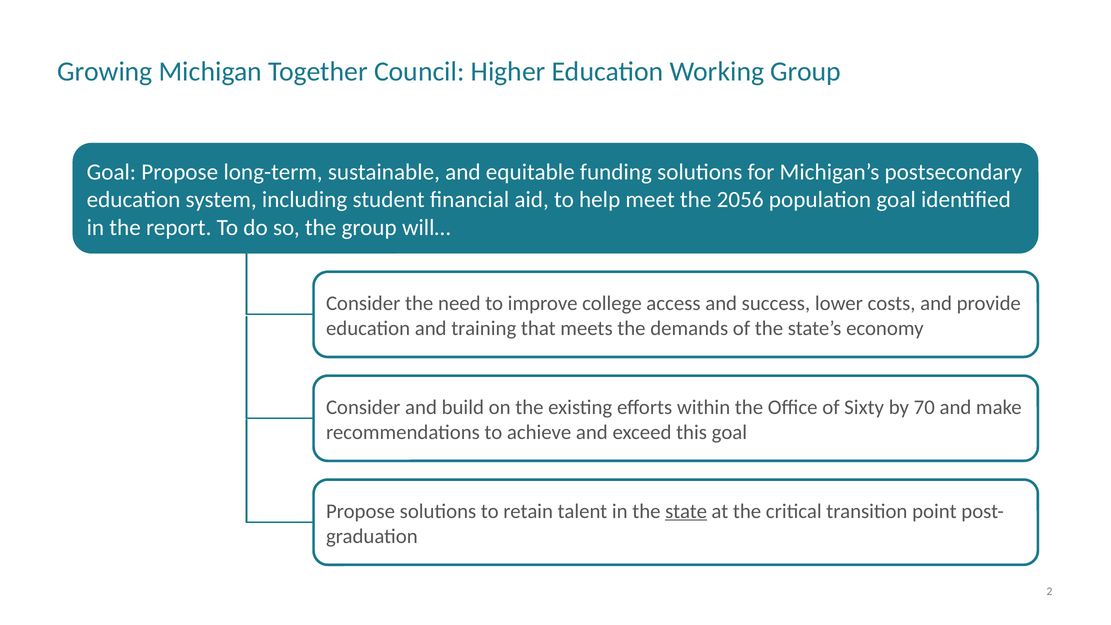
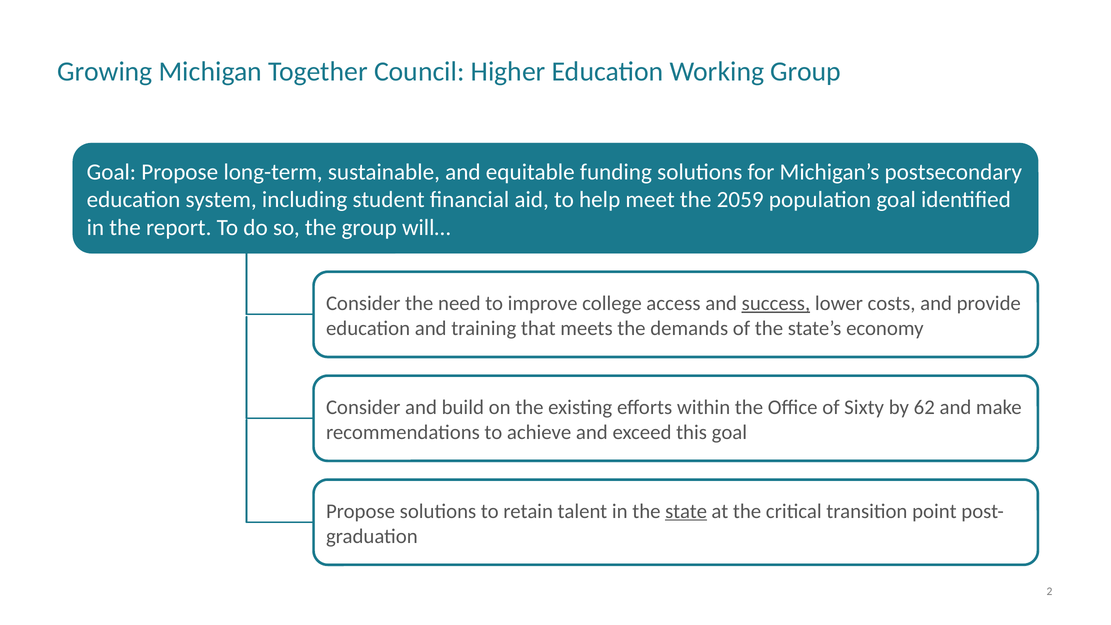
2056: 2056 -> 2059
success underline: none -> present
70: 70 -> 62
